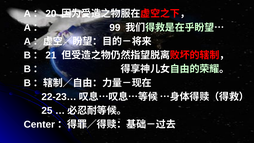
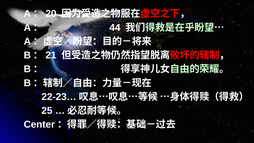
99: 99 -> 44
